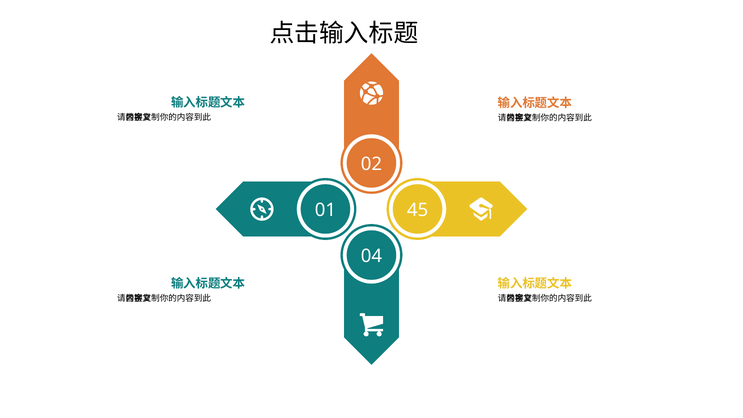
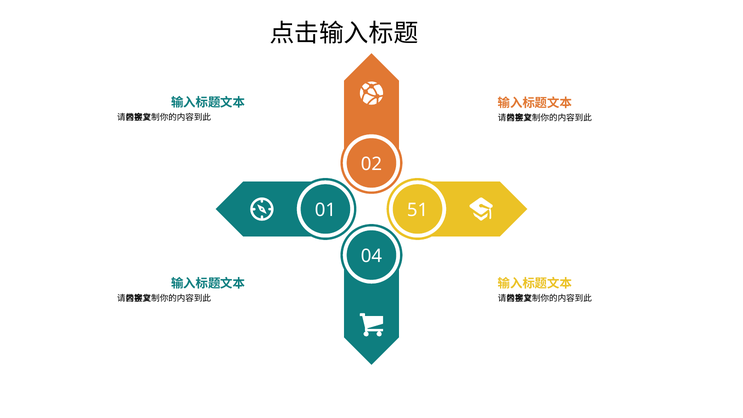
45: 45 -> 51
